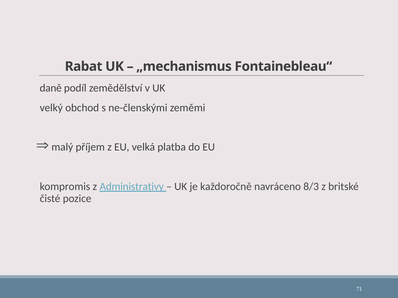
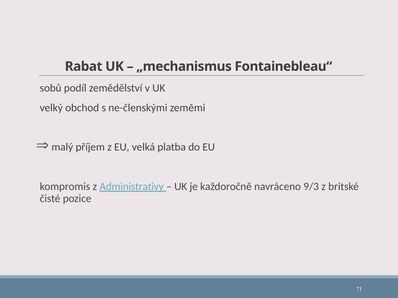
daně: daně -> sobů
8/3: 8/3 -> 9/3
